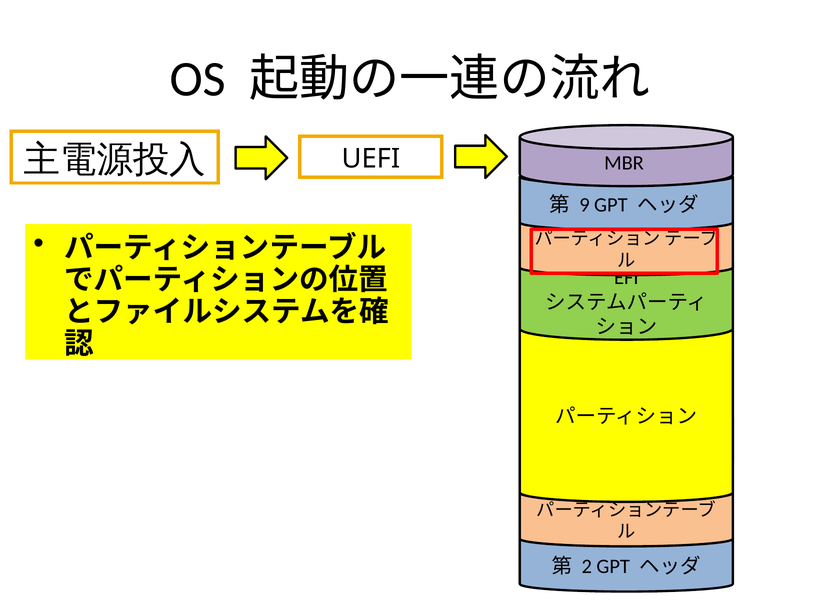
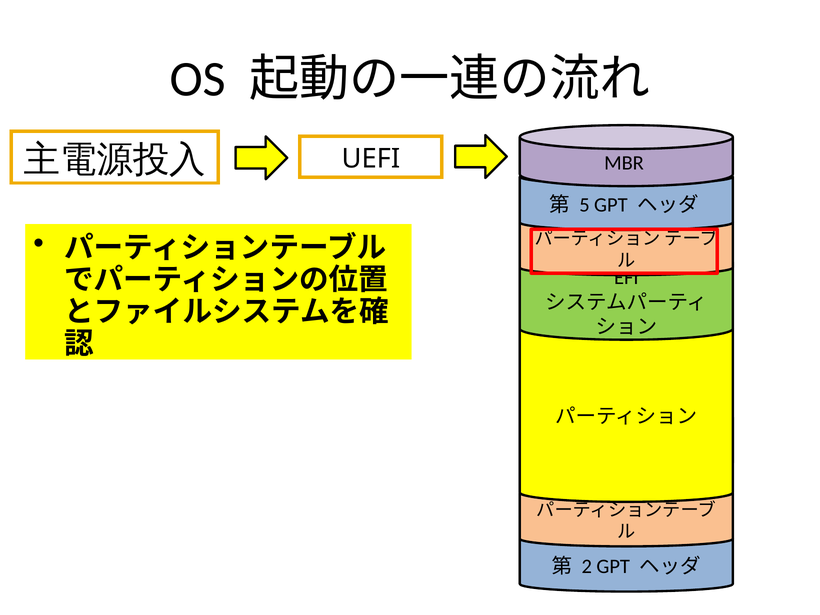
9: 9 -> 5
